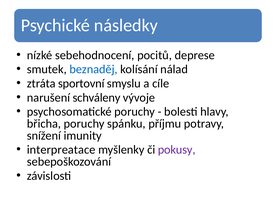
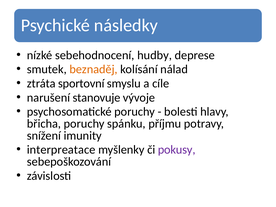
pocitů: pocitů -> hudby
beznaděj colour: blue -> orange
schváleny: schváleny -> stanovuje
